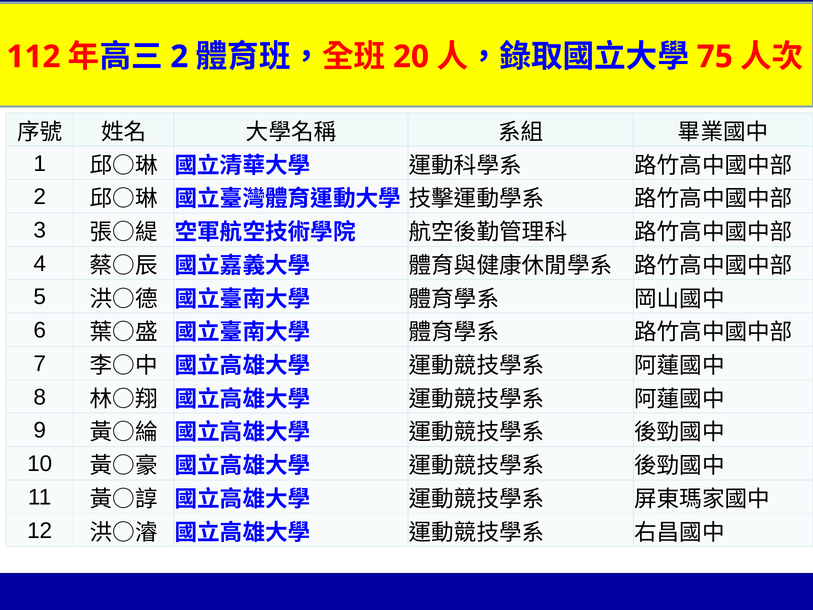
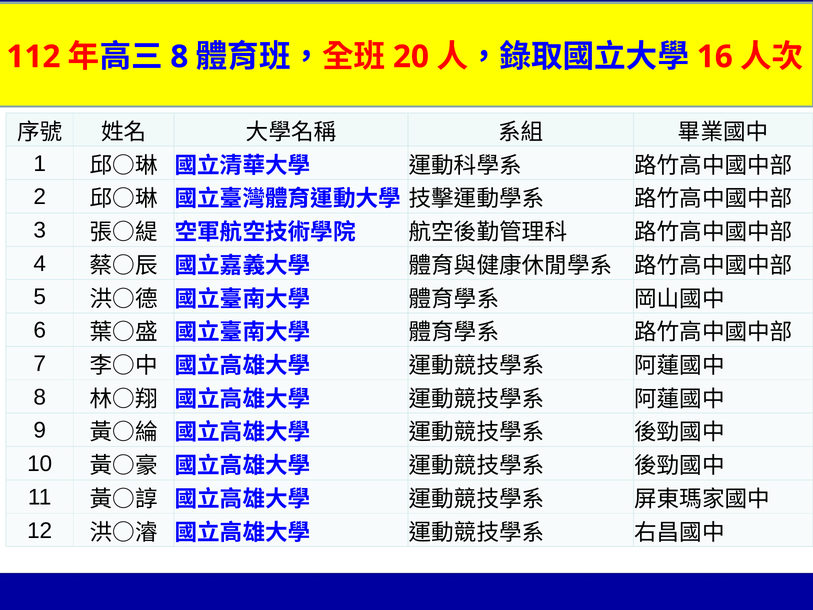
2 at (179, 57): 2 -> 8
75: 75 -> 16
